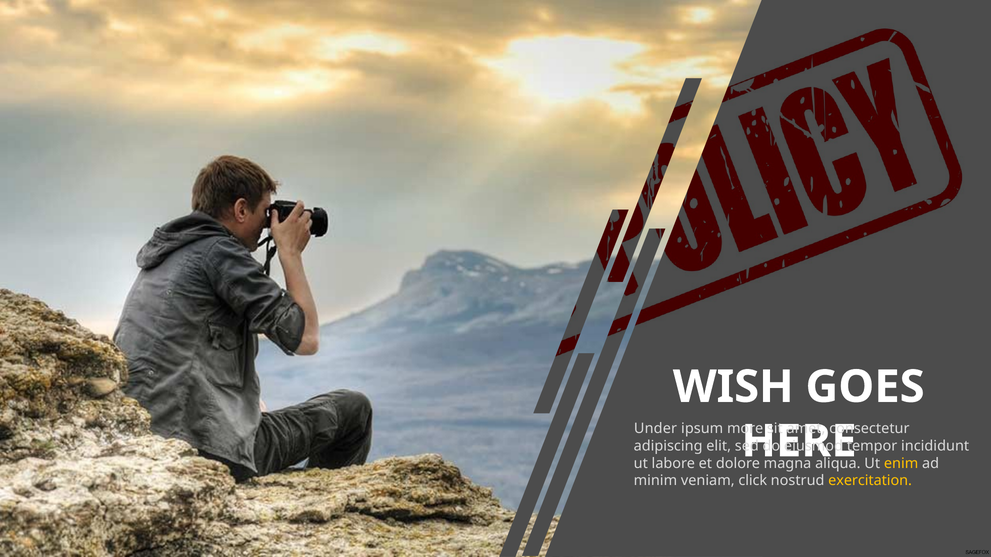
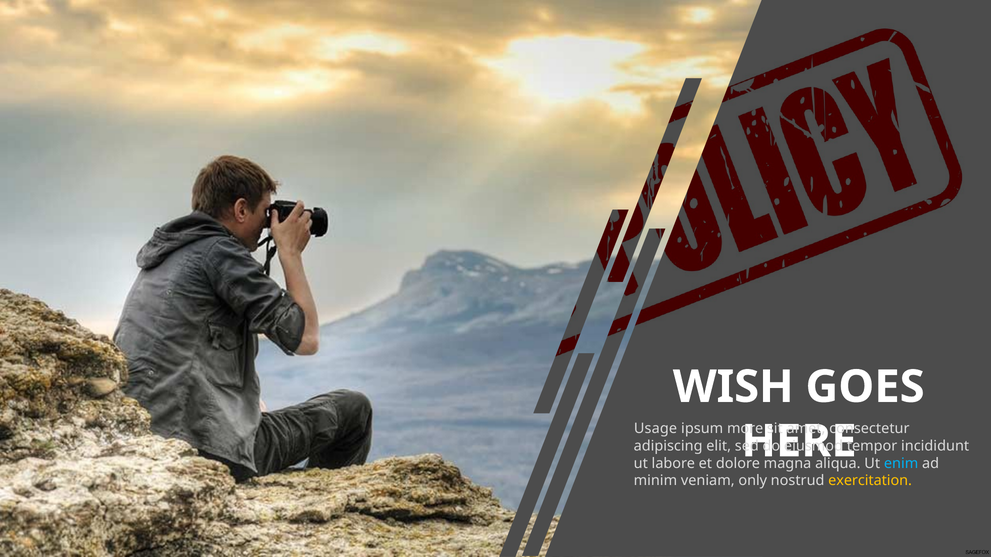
Under: Under -> Usage
enim colour: yellow -> light blue
click: click -> only
